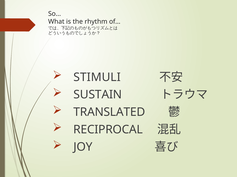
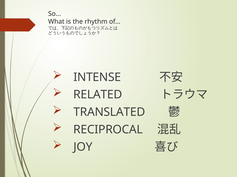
STIMULI: STIMULI -> INTENSE
SUSTAIN: SUSTAIN -> RELATED
